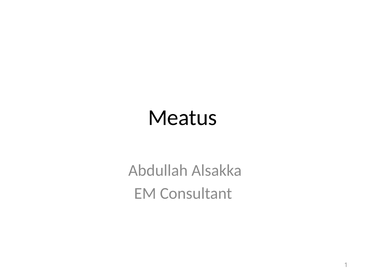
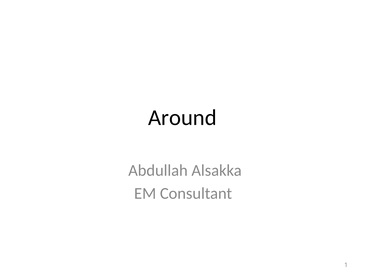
Meatus: Meatus -> Around
